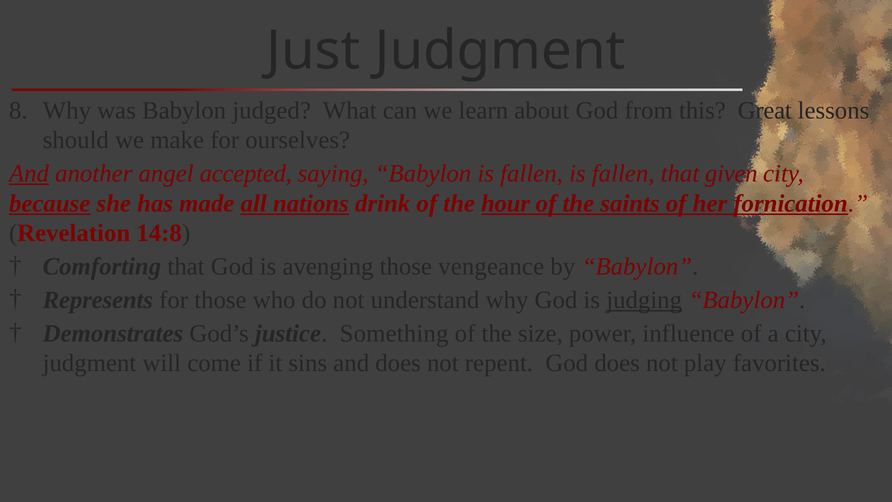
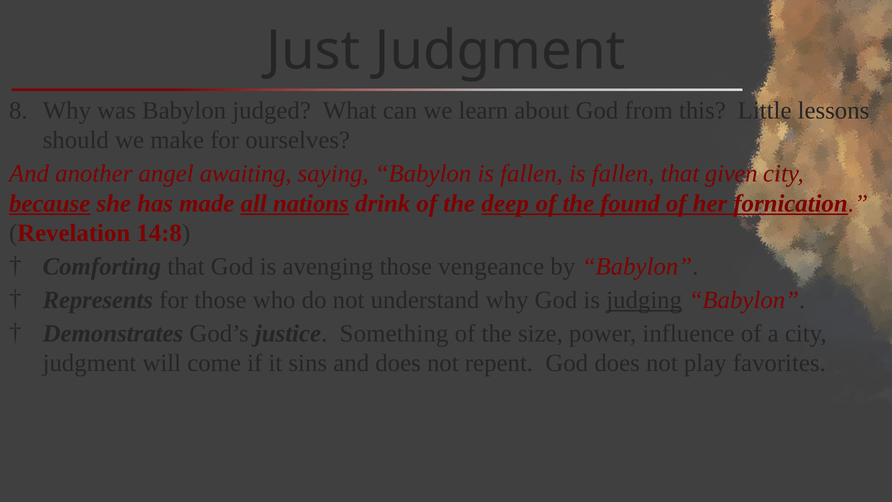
Great: Great -> Little
And at (29, 173) underline: present -> none
accepted: accepted -> awaiting
hour: hour -> deep
saints: saints -> found
